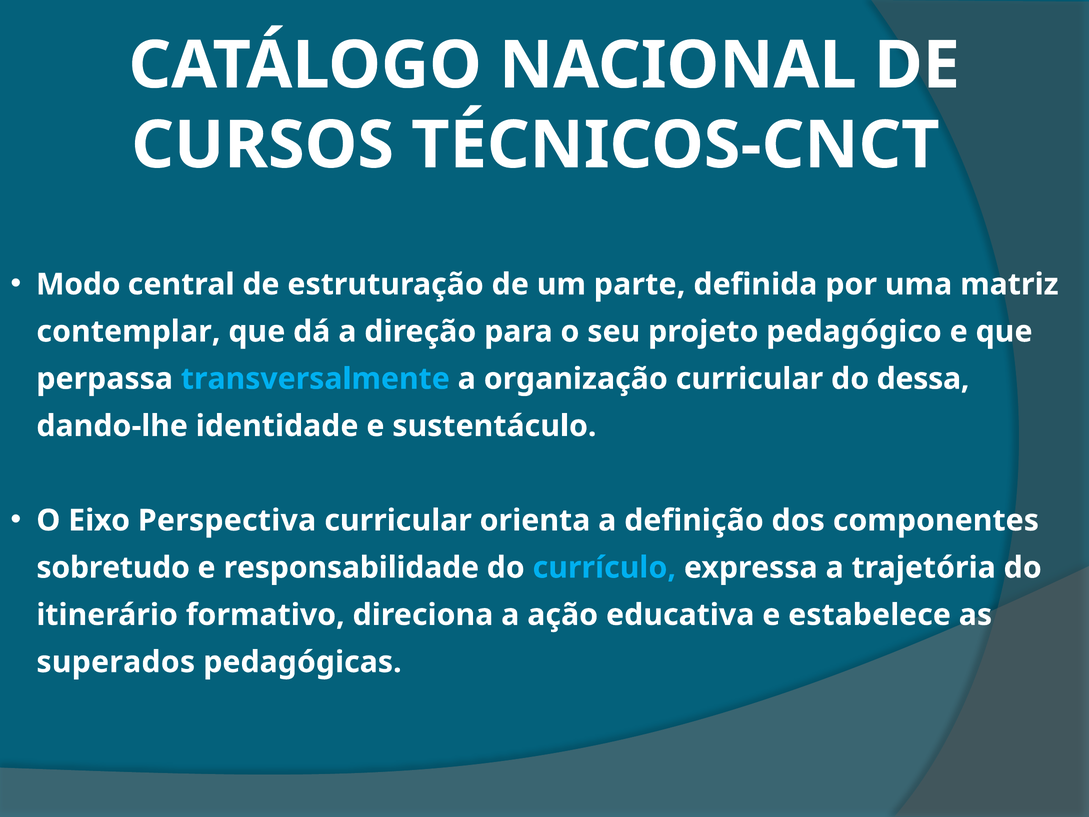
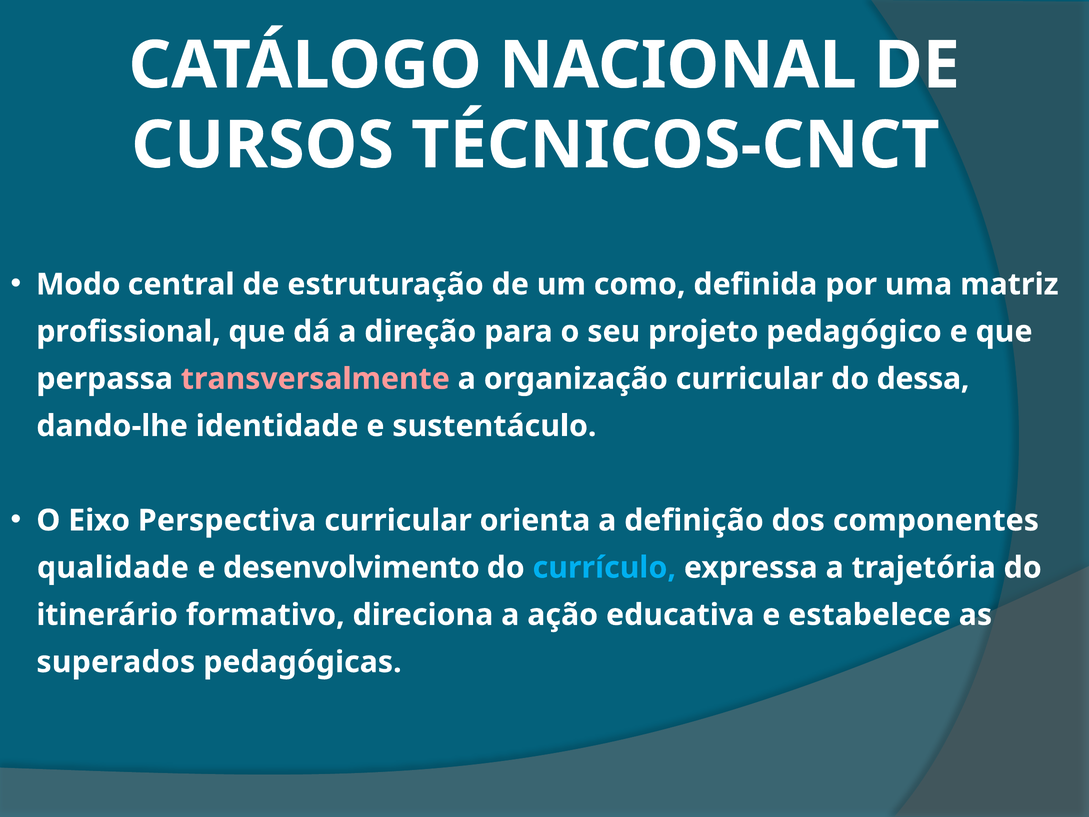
parte: parte -> como
contemplar: contemplar -> profissional
transversalmente colour: light blue -> pink
sobretudo: sobretudo -> qualidade
responsabilidade: responsabilidade -> desenvolvimento
